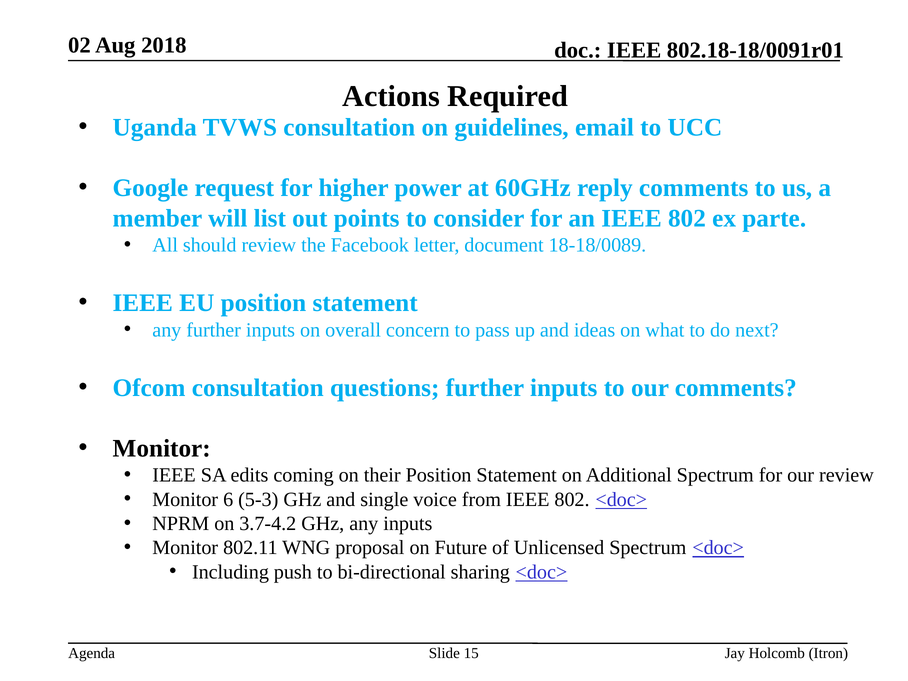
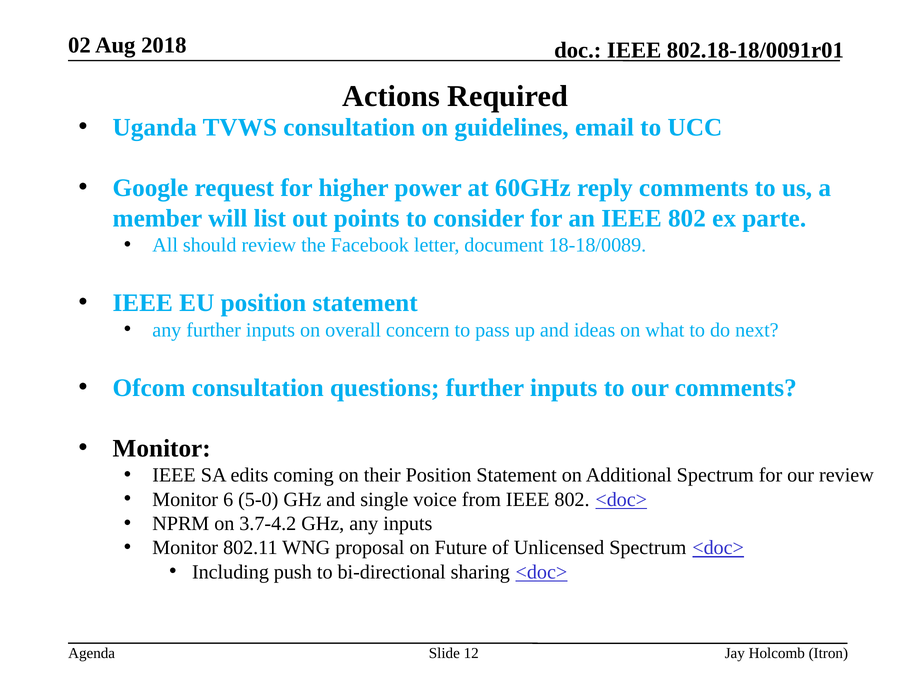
5-3: 5-3 -> 5-0
15: 15 -> 12
